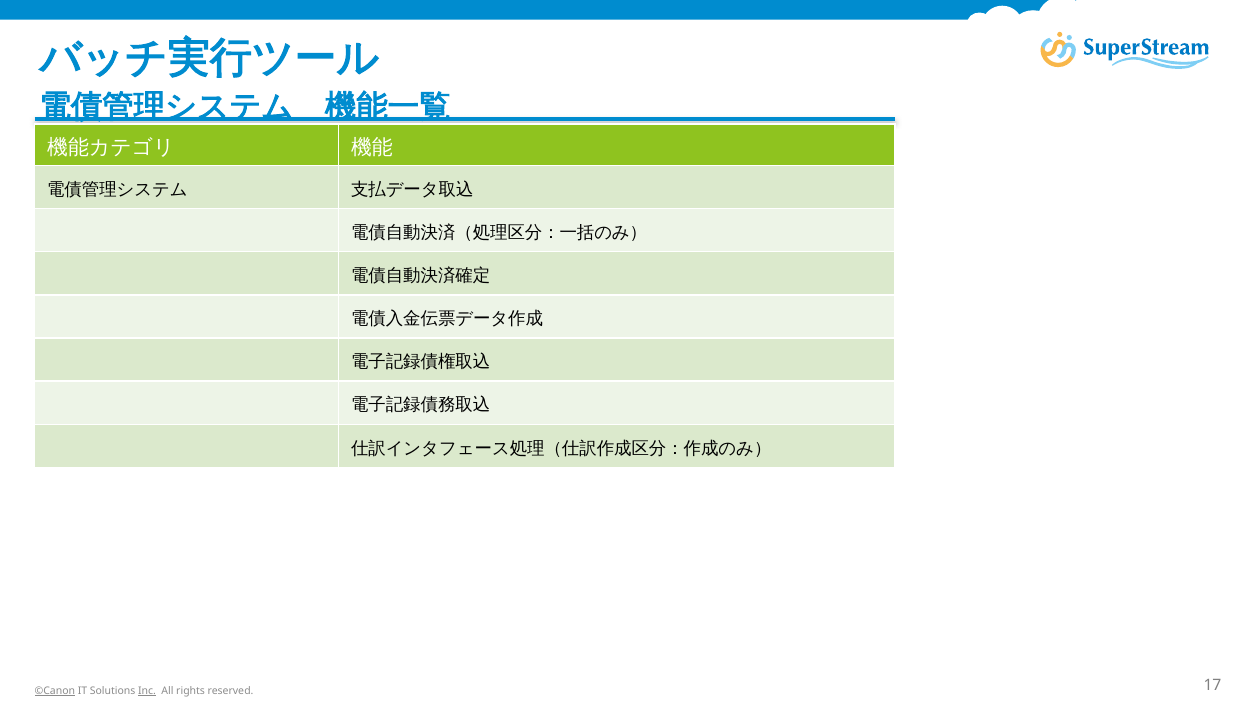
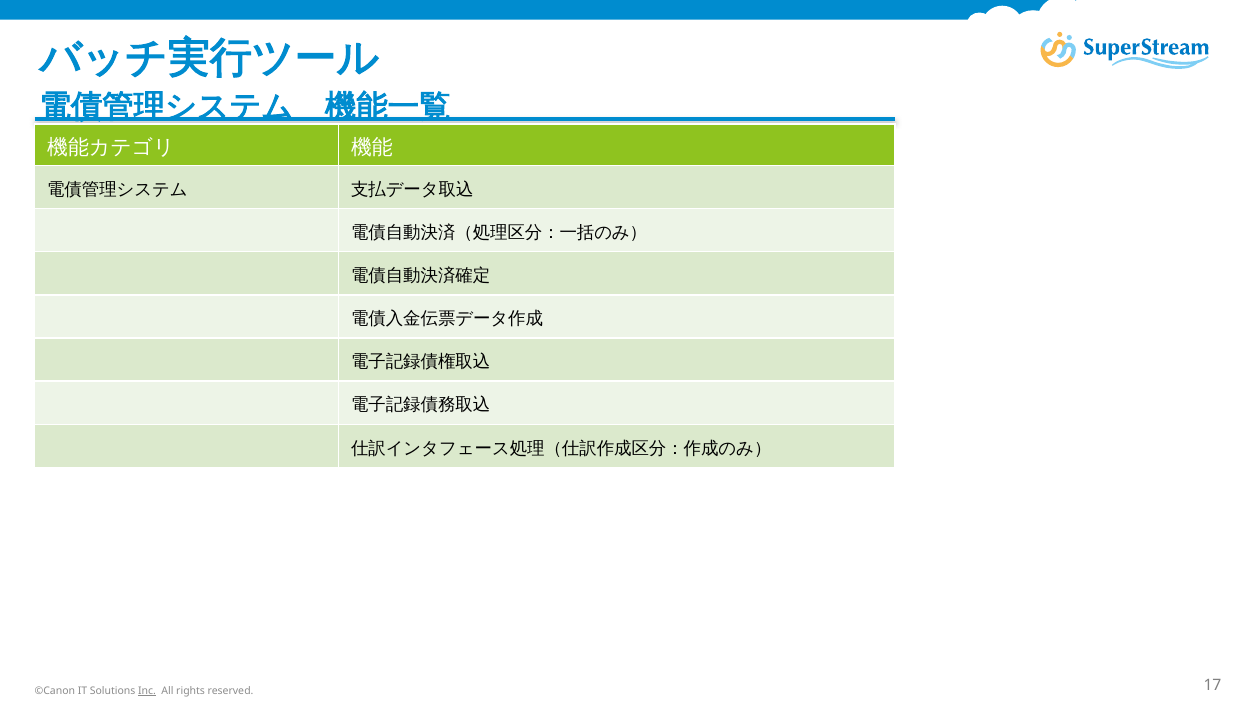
©Canon underline: present -> none
